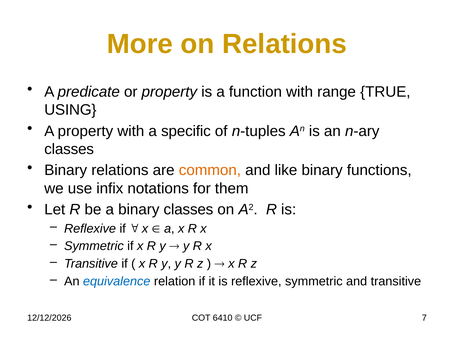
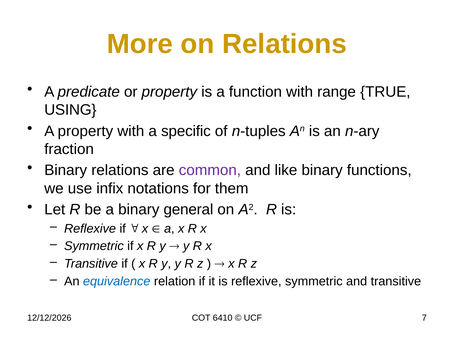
classes at (69, 149): classes -> fraction
common colour: orange -> purple
binary classes: classes -> general
